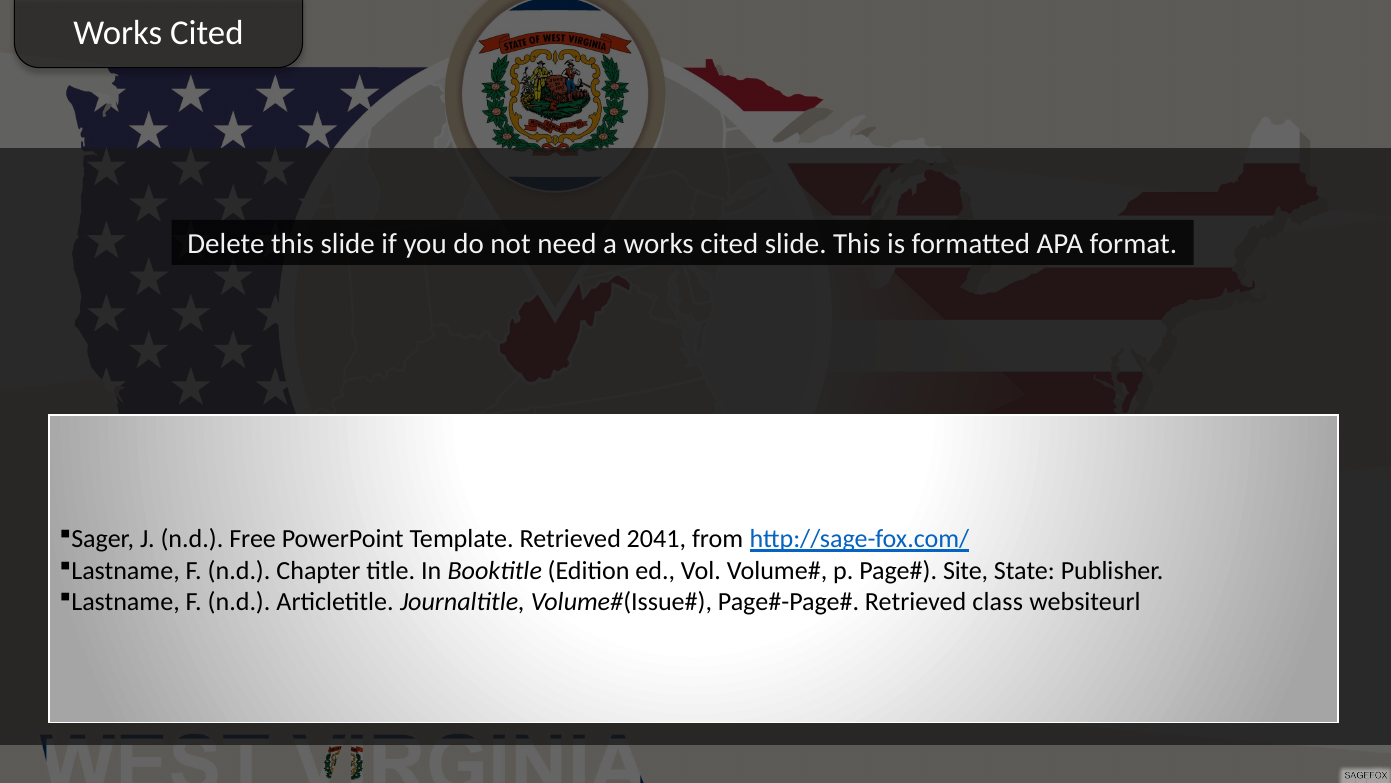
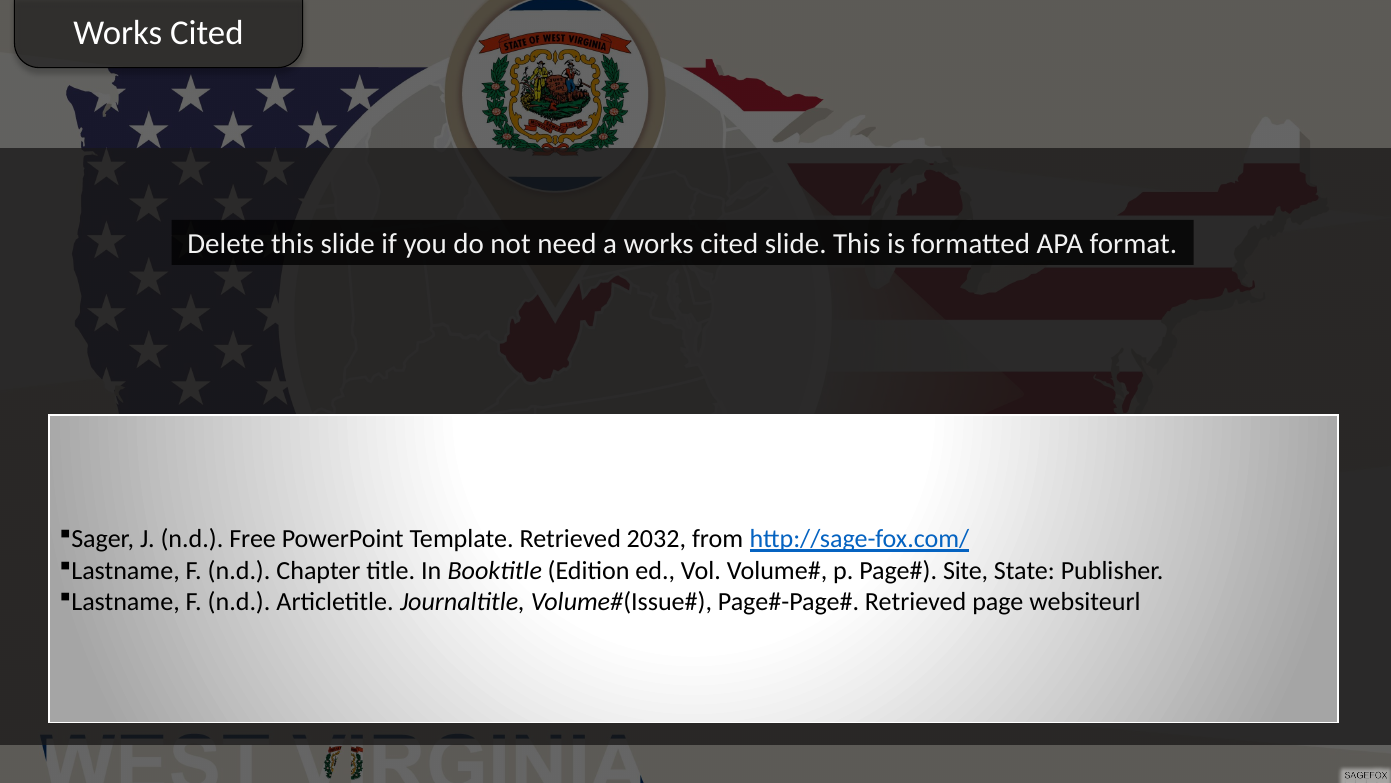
2041: 2041 -> 2032
class: class -> page
